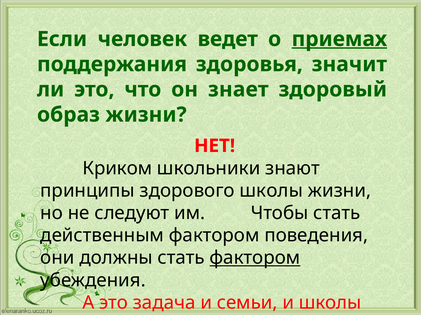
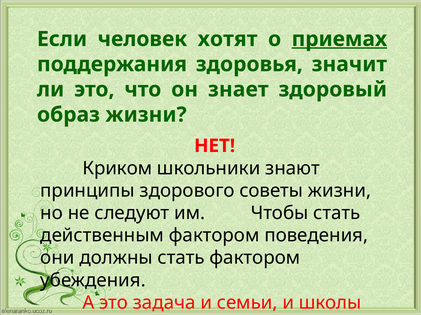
ведет: ведет -> хотят
здорового школы: школы -> советы
фактором at (255, 258) underline: present -> none
